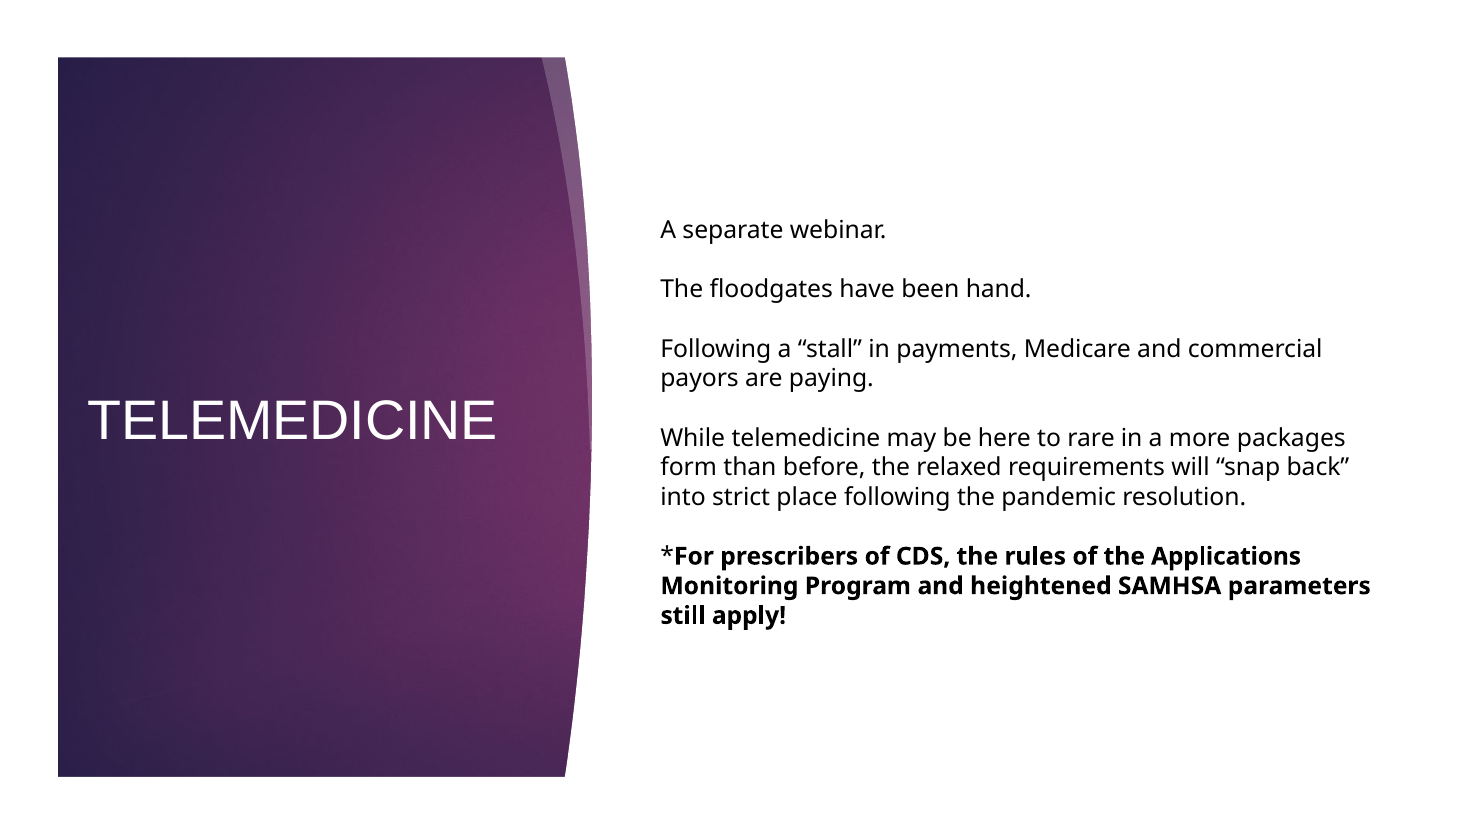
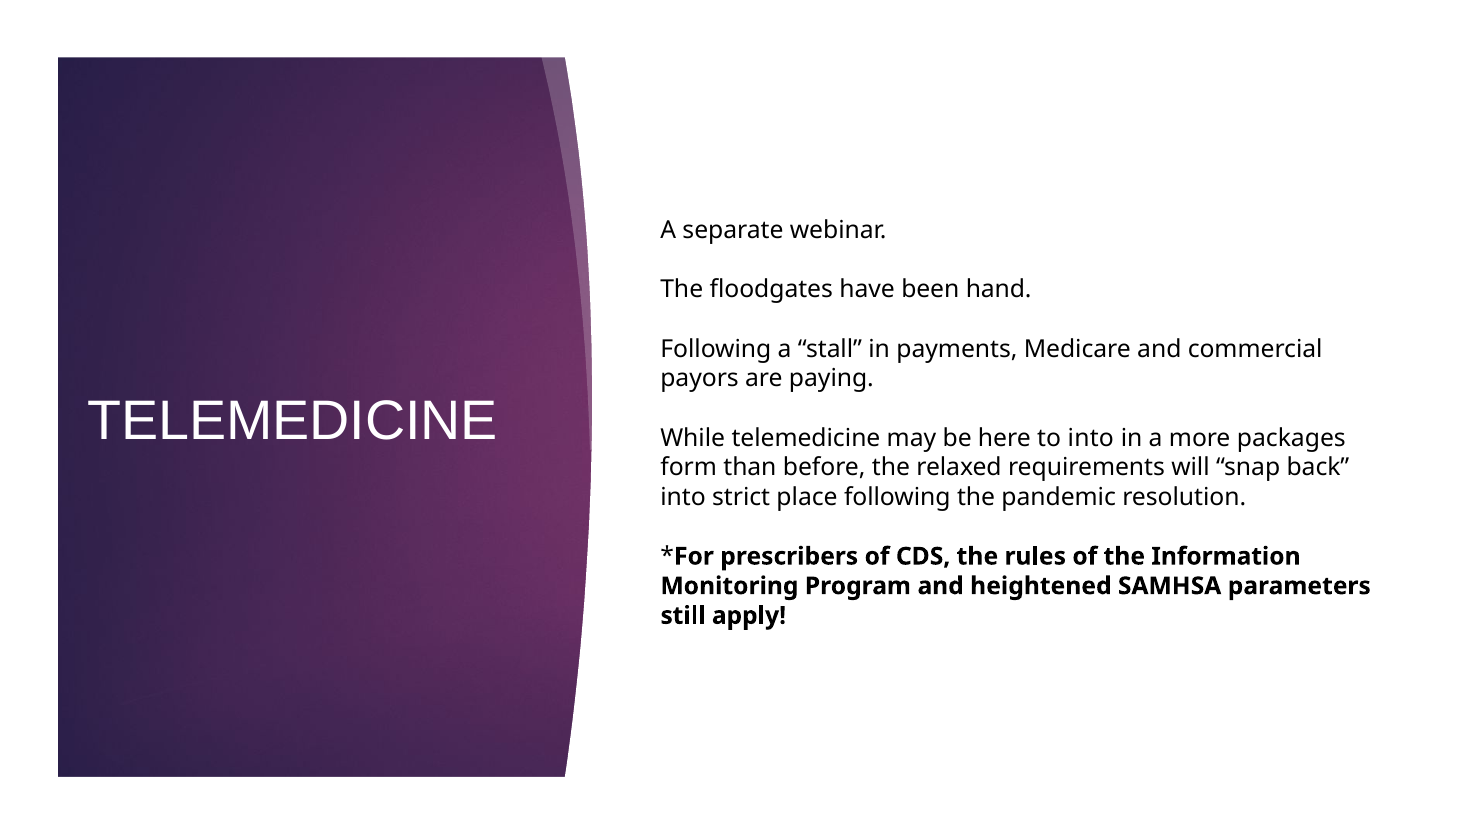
to rare: rare -> into
Applications: Applications -> Information
